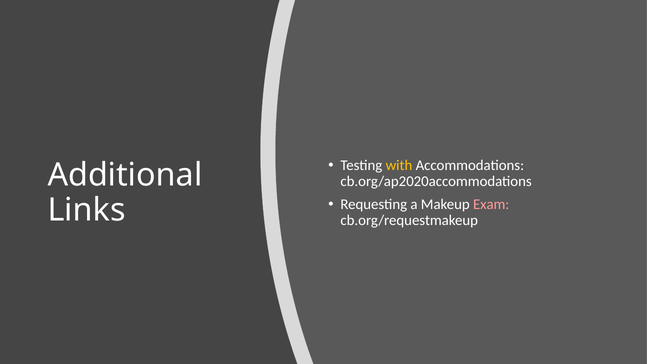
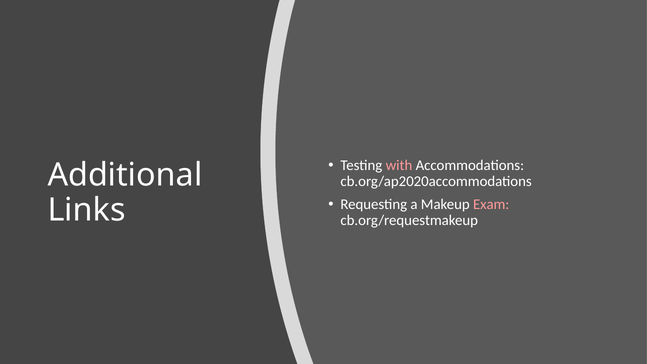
with colour: yellow -> pink
